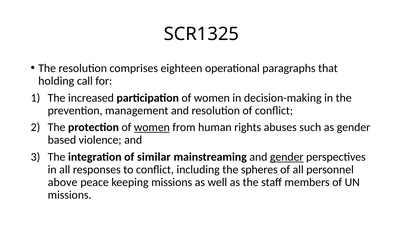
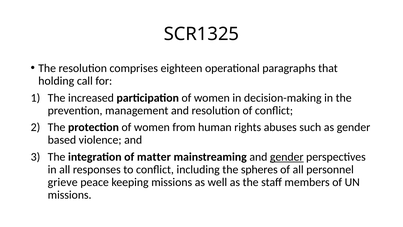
women at (152, 127) underline: present -> none
similar: similar -> matter
above: above -> grieve
